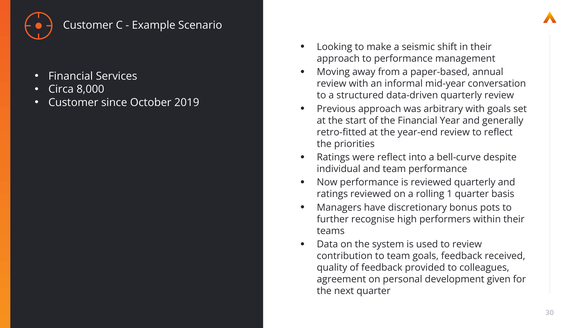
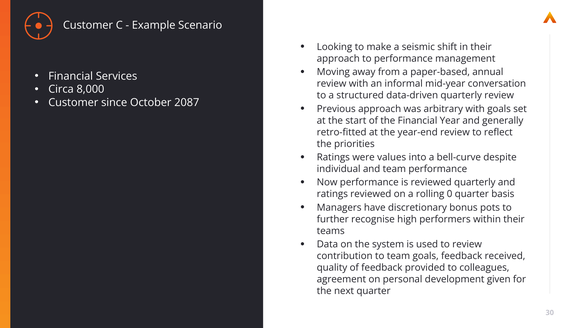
2019: 2019 -> 2087
were reflect: reflect -> values
1: 1 -> 0
